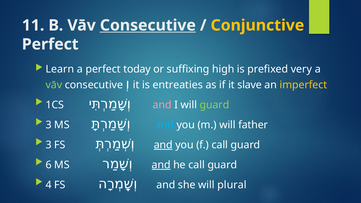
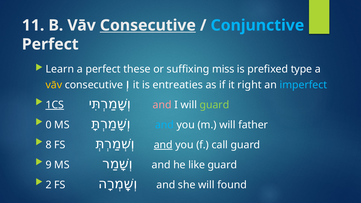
Conjunctive colour: yellow -> light blue
today: today -> these
high: high -> miss
very: very -> type
vāv at (54, 85) colour: light green -> yellow
slave: slave -> right
imperfect colour: yellow -> light blue
1CS underline: none -> present
3 at (49, 125): 3 -> 0
3 at (49, 145): 3 -> 8
and at (161, 165) underline: present -> none
he call: call -> like
6: 6 -> 9
plural: plural -> found
4: 4 -> 2
